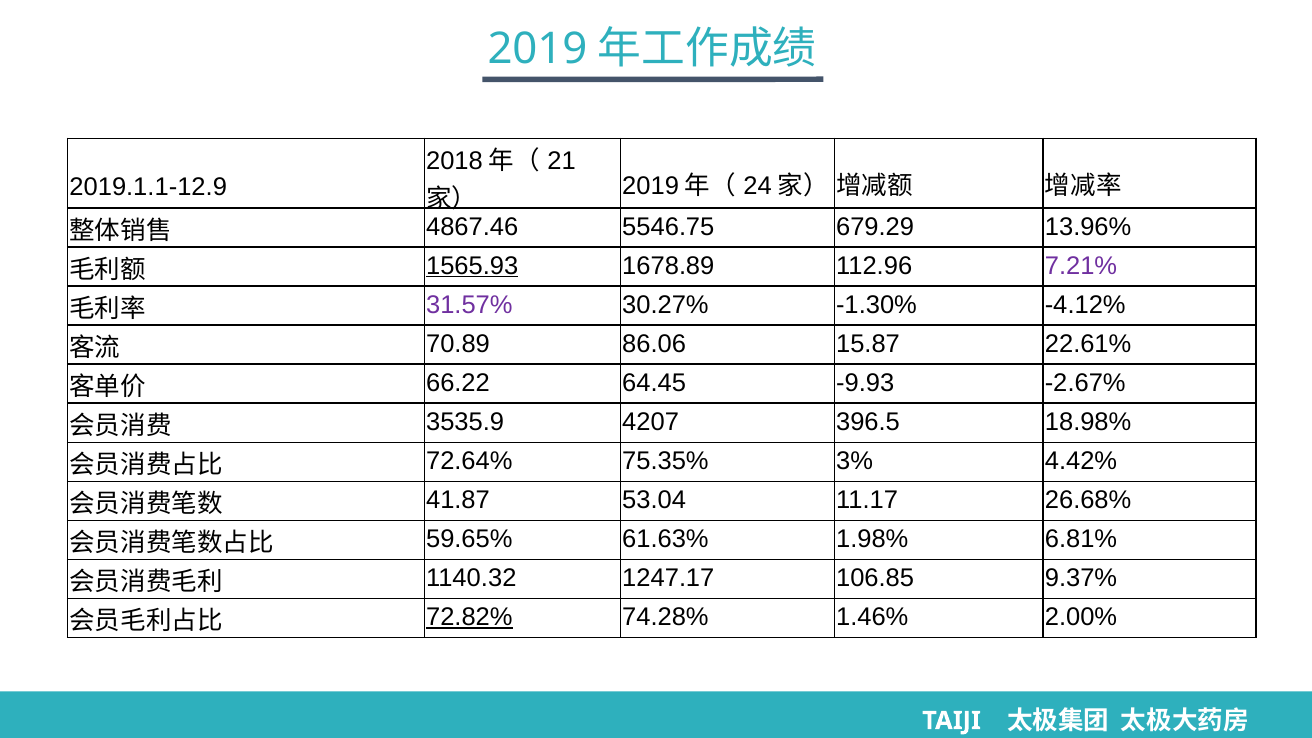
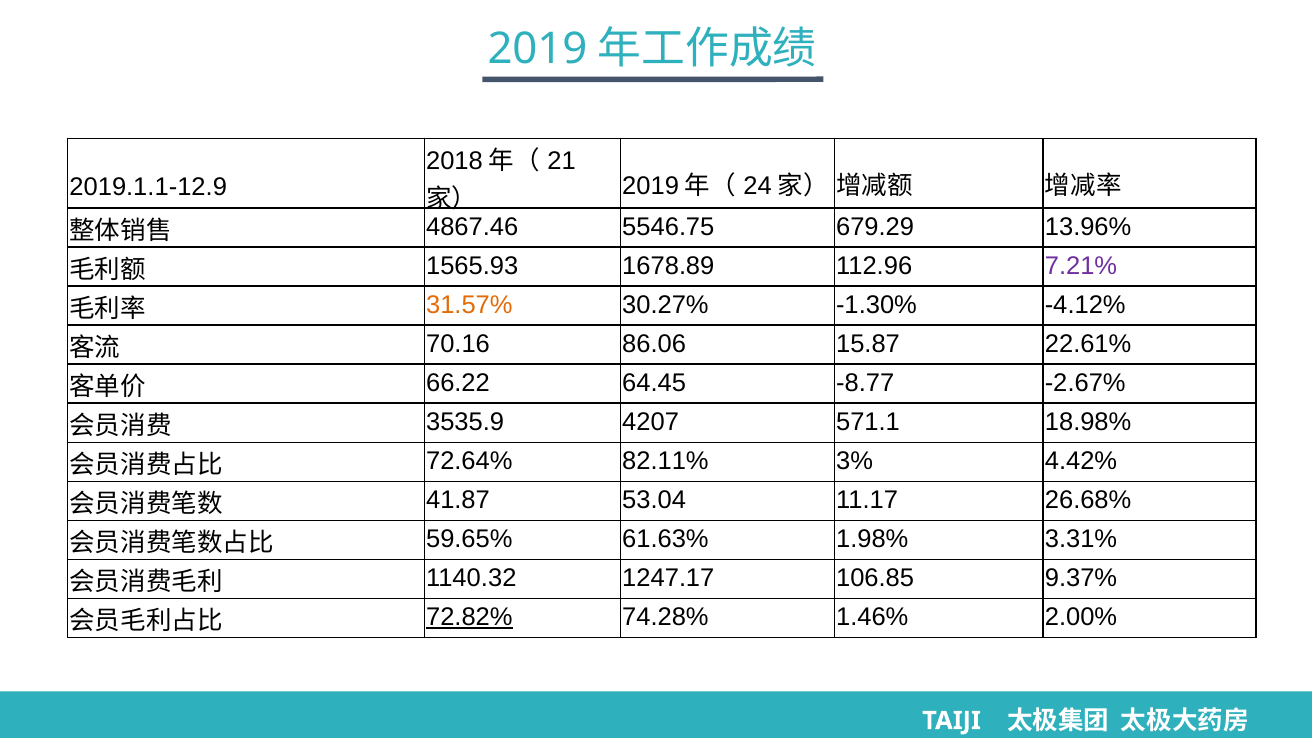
1565.93 underline: present -> none
31.57% colour: purple -> orange
70.89: 70.89 -> 70.16
-9.93: -9.93 -> -8.77
396.5: 396.5 -> 571.1
75.35%: 75.35% -> 82.11%
6.81%: 6.81% -> 3.31%
